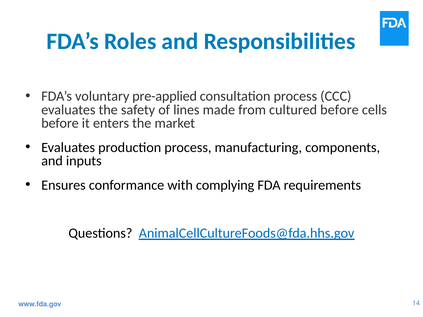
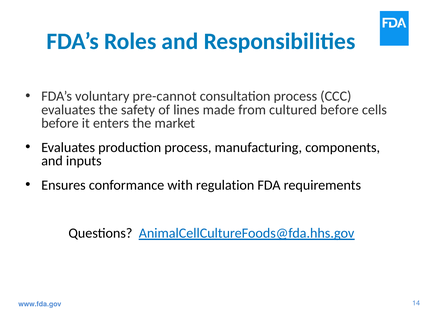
pre-applied: pre-applied -> pre-cannot
complying: complying -> regulation
